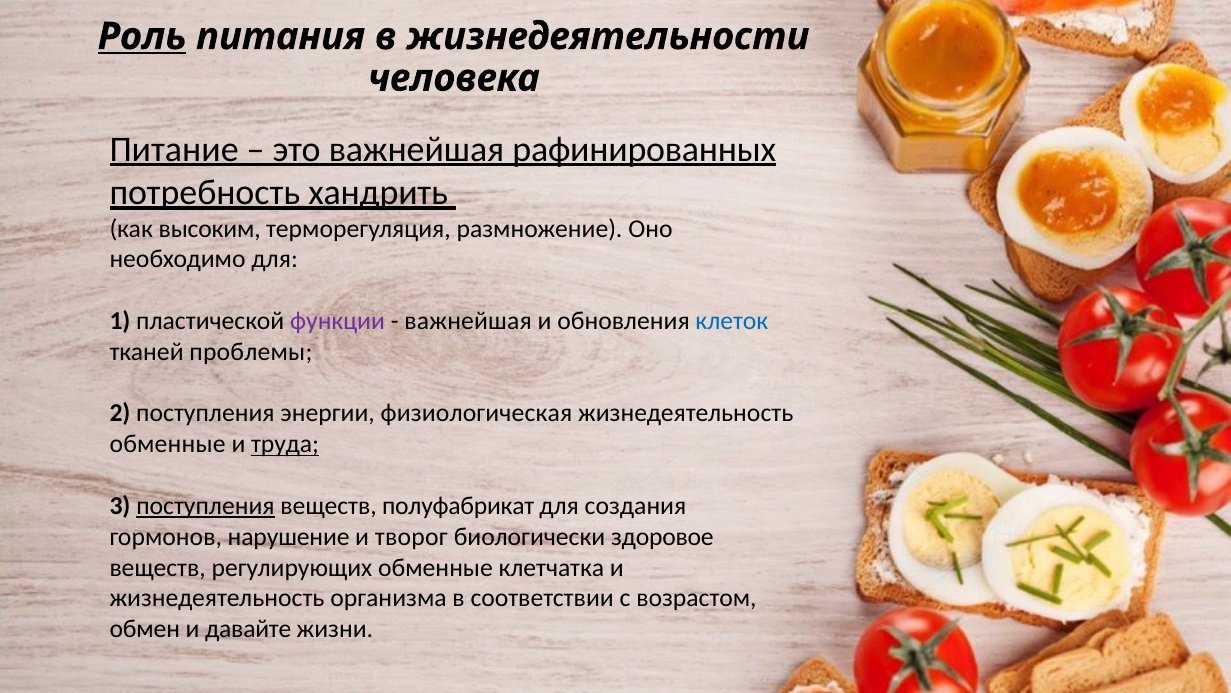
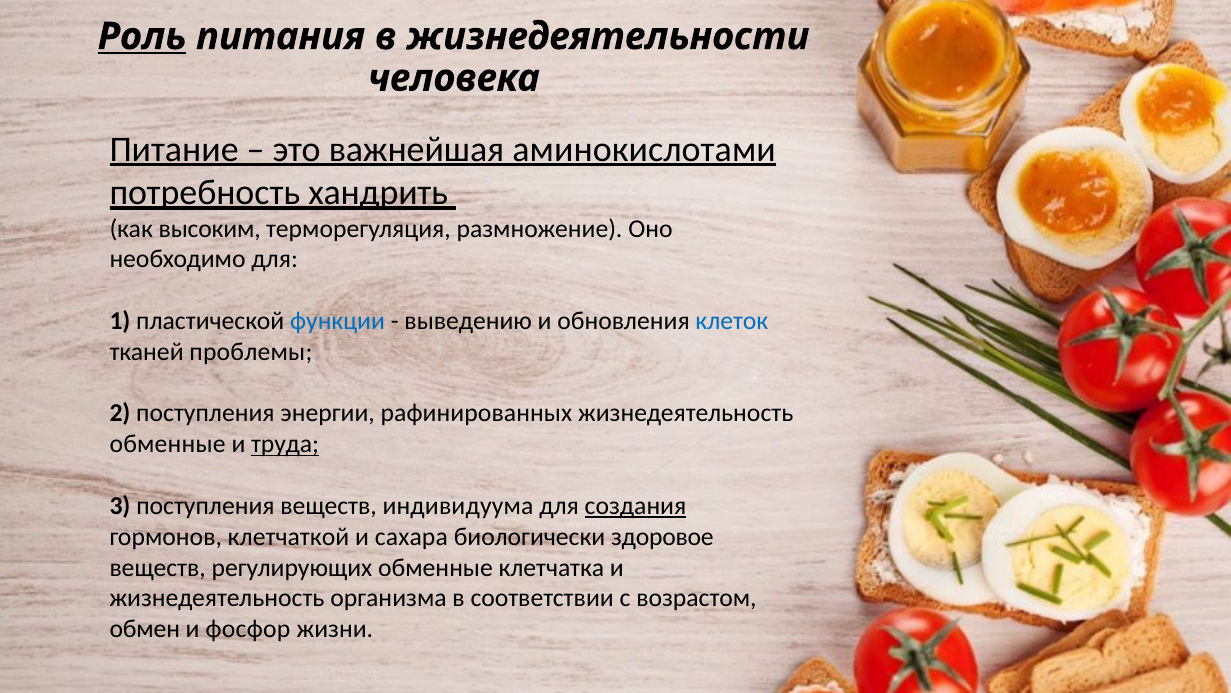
рафинированных: рафинированных -> аминокислотами
функции colour: purple -> blue
важнейшая at (468, 321): важнейшая -> выведению
физиологическая: физиологическая -> рафинированных
поступления at (205, 505) underline: present -> none
полуфабрикат: полуфабрикат -> индивидуума
создания underline: none -> present
нарушение: нарушение -> клетчаткой
творог: творог -> сахара
давайте: давайте -> фосфор
